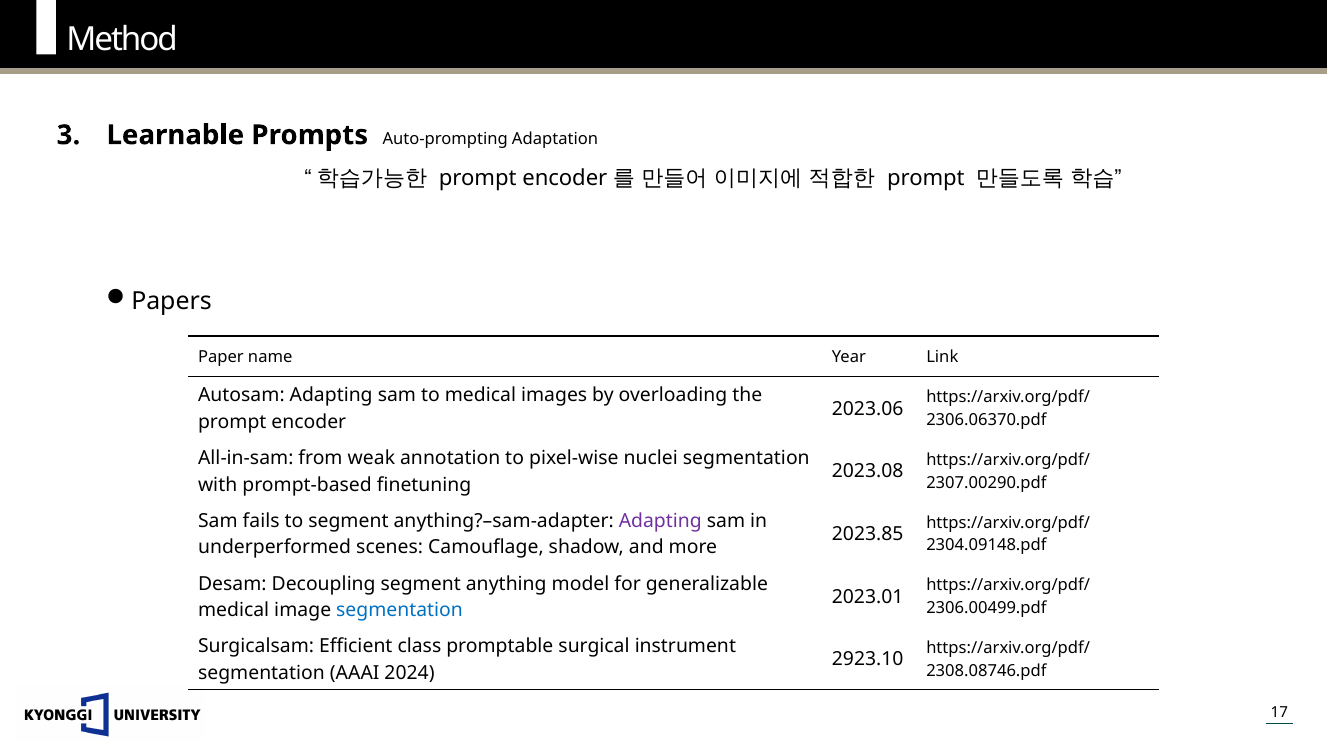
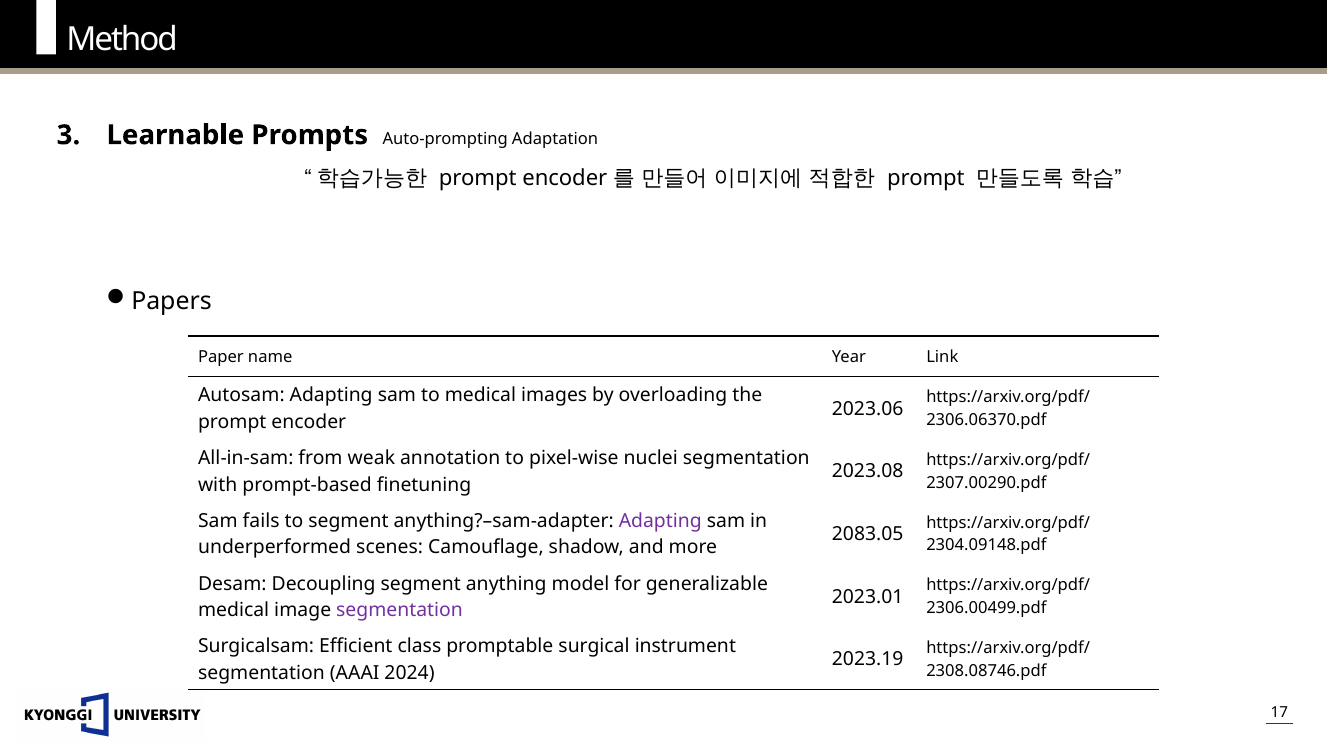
2023.85: 2023.85 -> 2083.05
segmentation at (400, 610) colour: blue -> purple
2923.10: 2923.10 -> 2023.19
